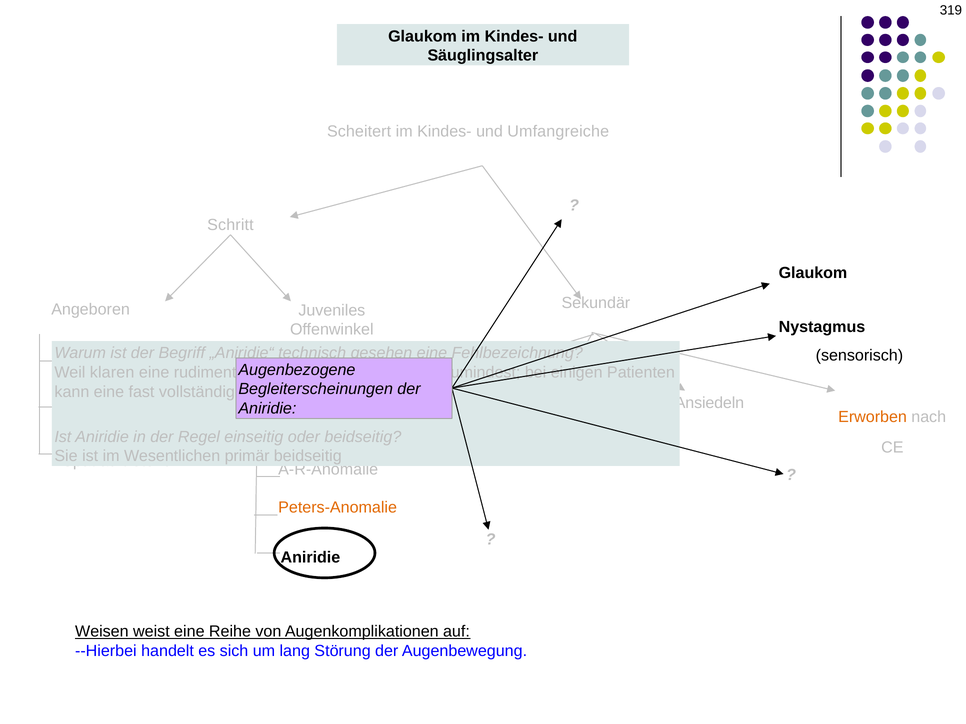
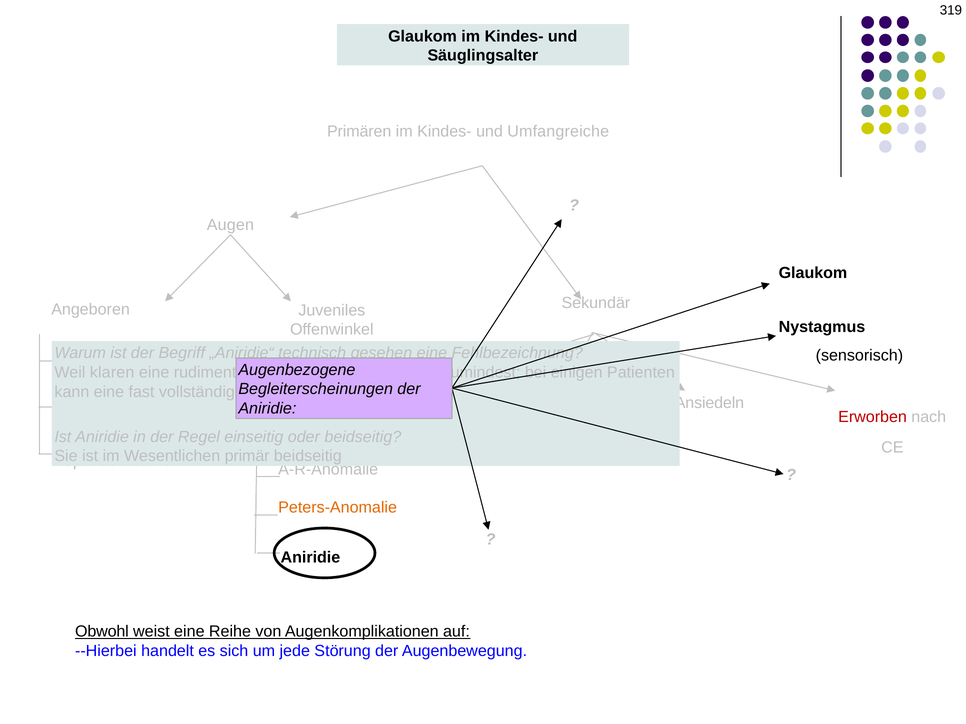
Scheitert: Scheitert -> Primären
Schritt: Schritt -> Augen
Erworben colour: orange -> red
Weisen: Weisen -> Obwohl
lang: lang -> jede
